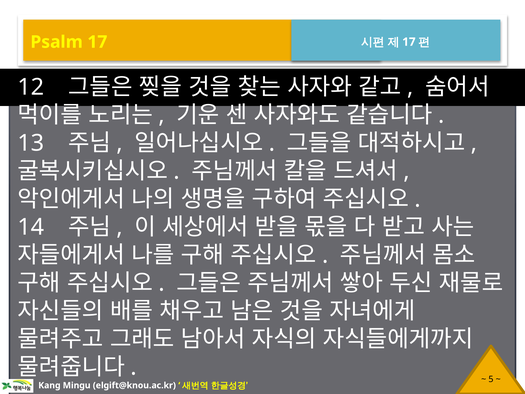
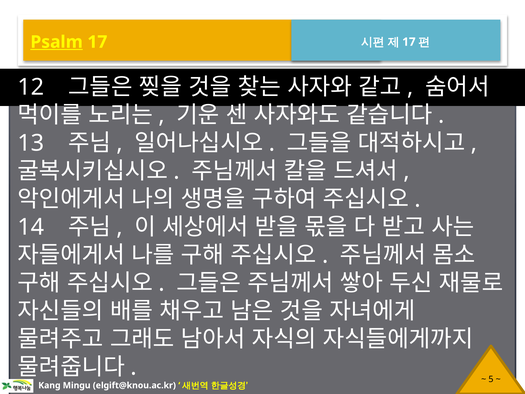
Psalm underline: none -> present
